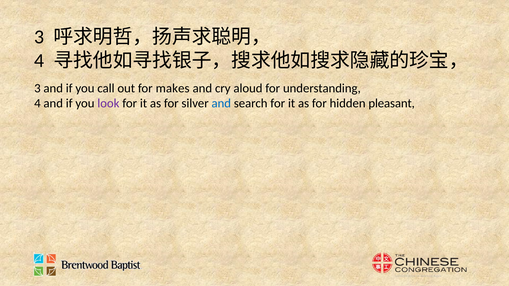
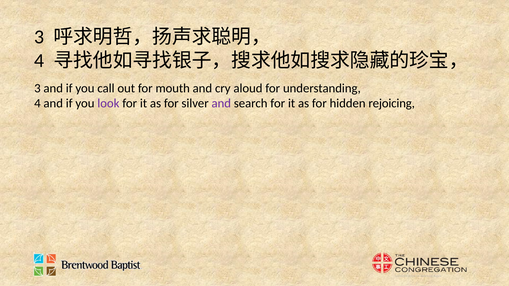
makes: makes -> mouth
and at (221, 104) colour: blue -> purple
pleasant: pleasant -> rejoicing
